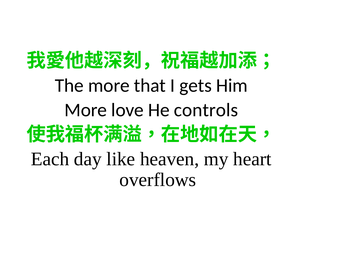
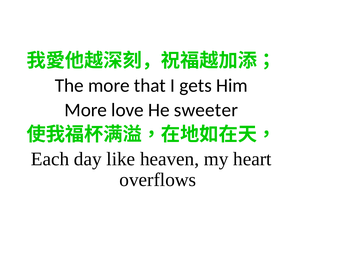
controls: controls -> sweeter
